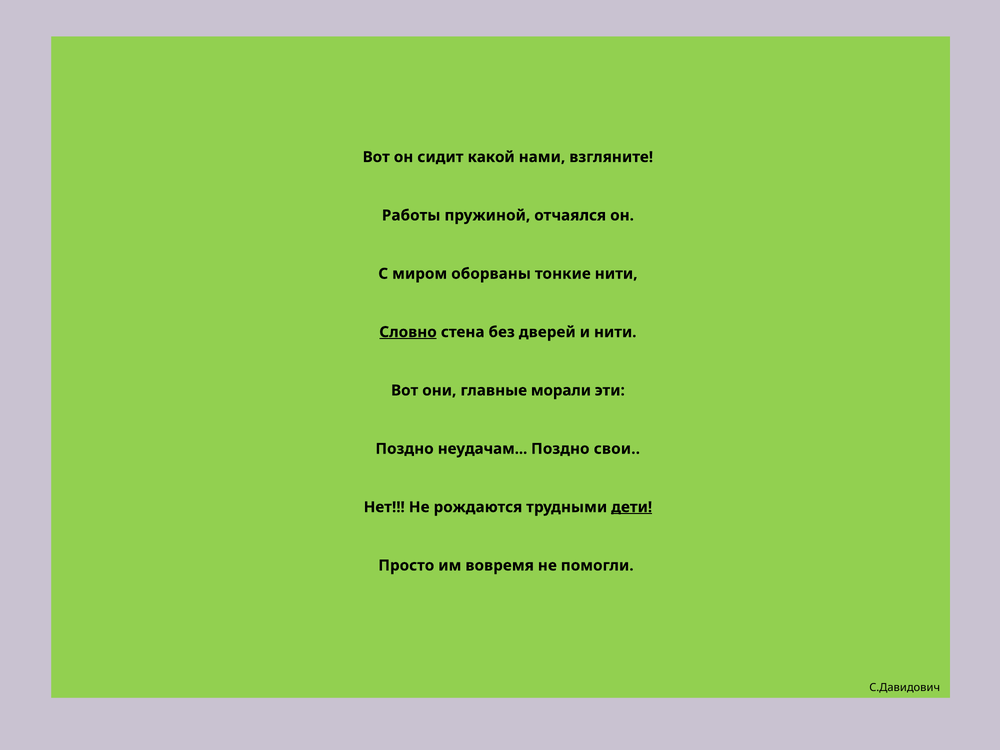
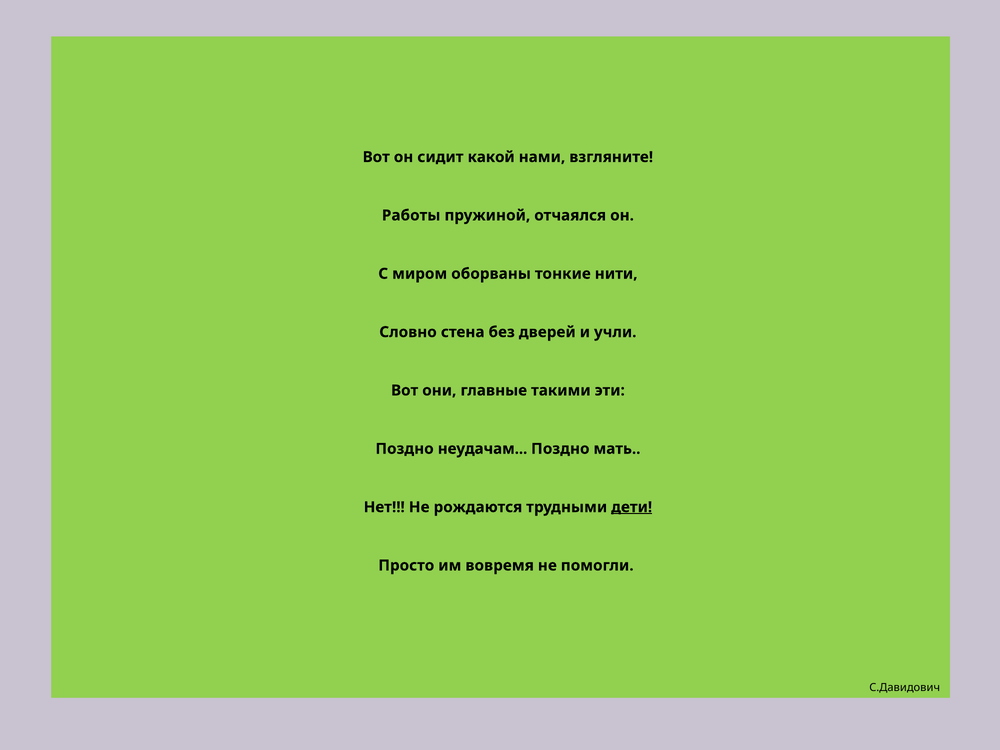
Словно underline: present -> none
и нити: нити -> учли
морали: морали -> такими
свои: свои -> мать
